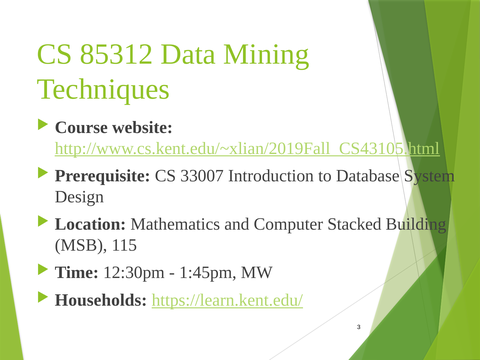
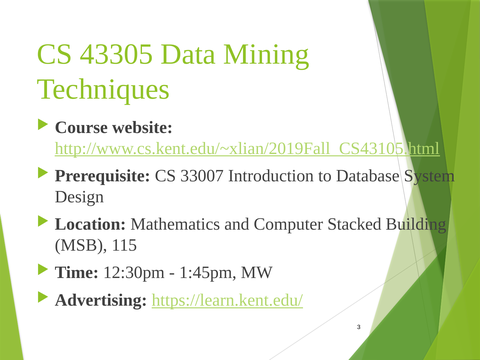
85312: 85312 -> 43305
Households: Households -> Advertising
